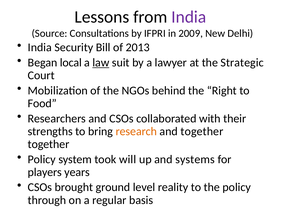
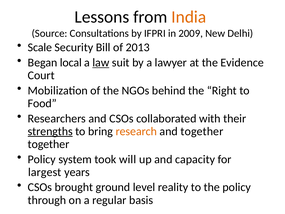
India at (189, 17) colour: purple -> orange
India at (40, 47): India -> Scale
Strategic: Strategic -> Evidence
strengths underline: none -> present
systems: systems -> capacity
players: players -> largest
